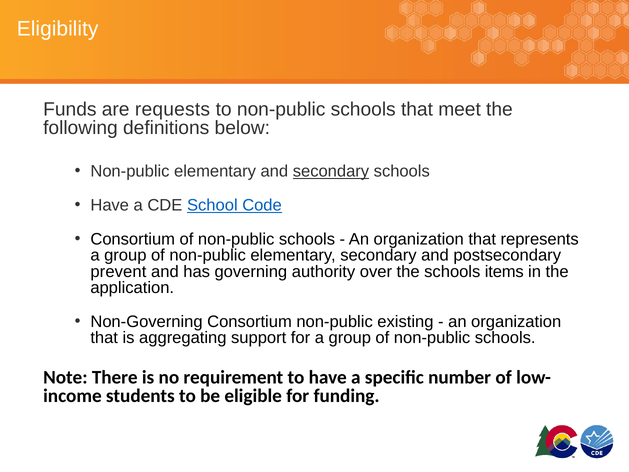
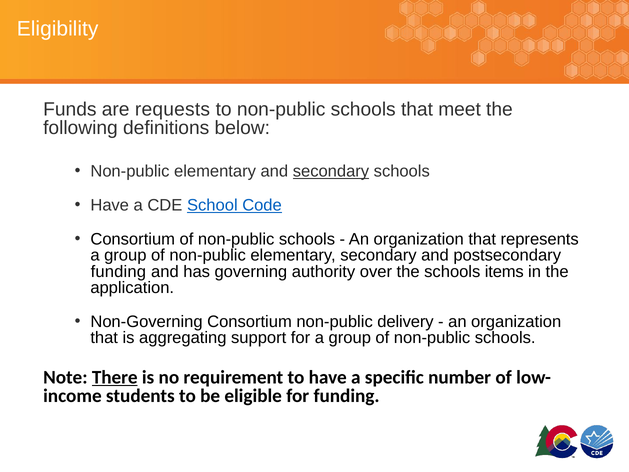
prevent at (118, 271): prevent -> funding
existing: existing -> delivery
There underline: none -> present
